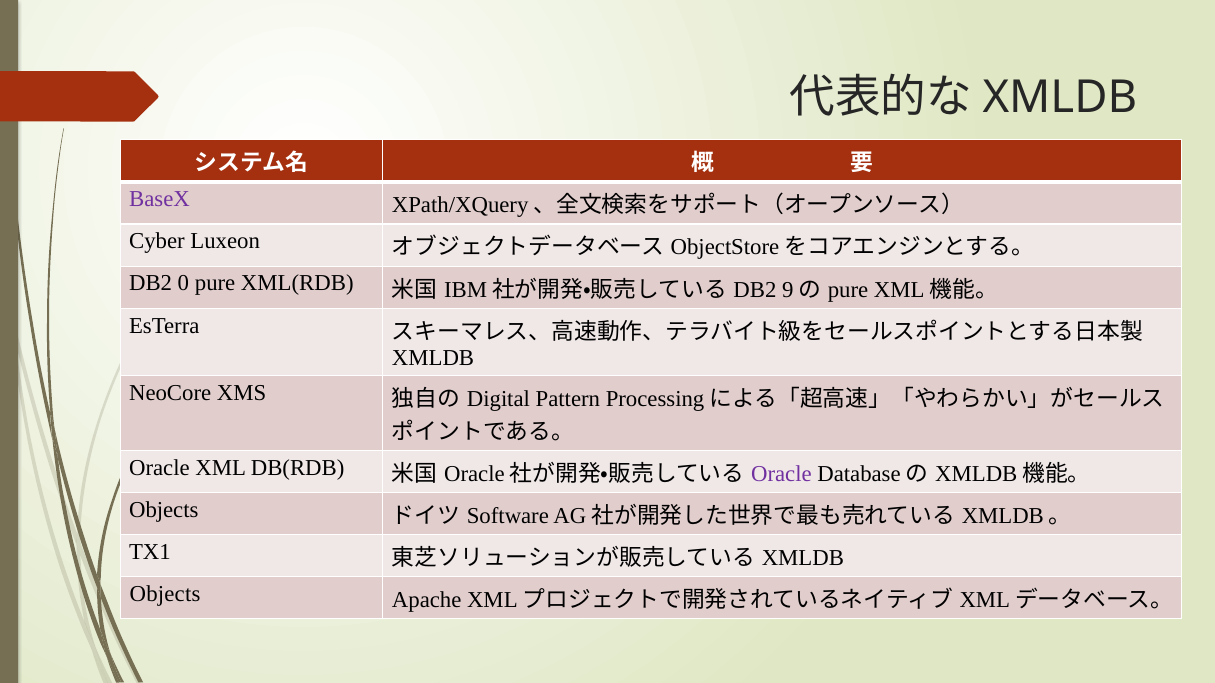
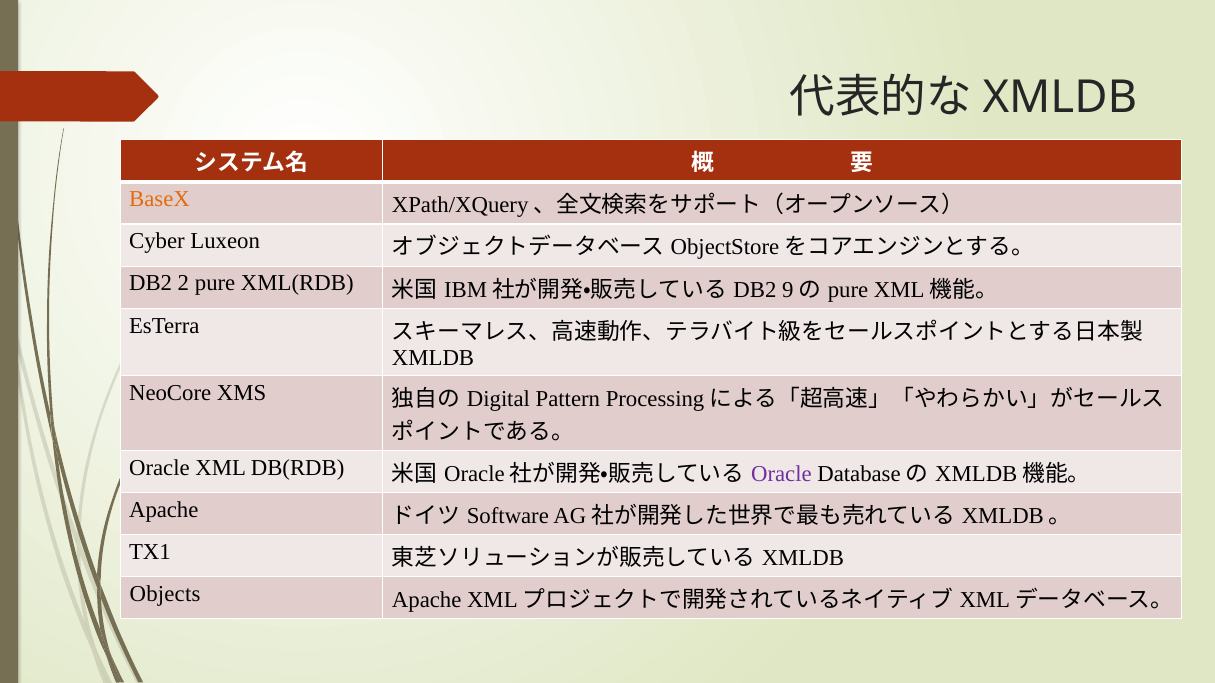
BaseX colour: purple -> orange
0: 0 -> 2
Objects at (164, 510): Objects -> Apache
